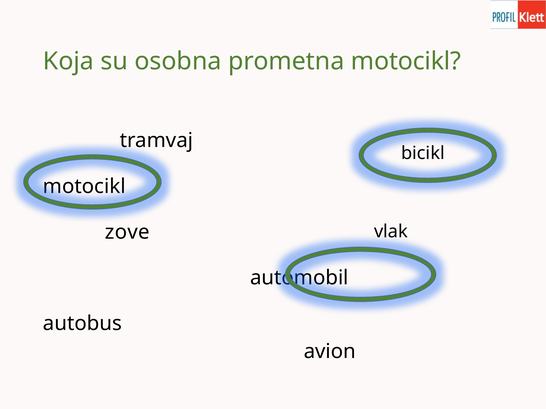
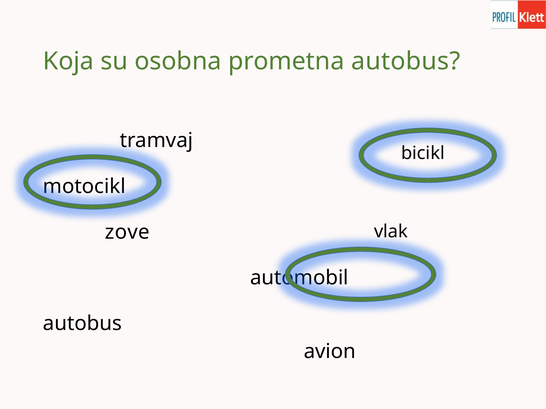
prometna motocikl: motocikl -> autobus
